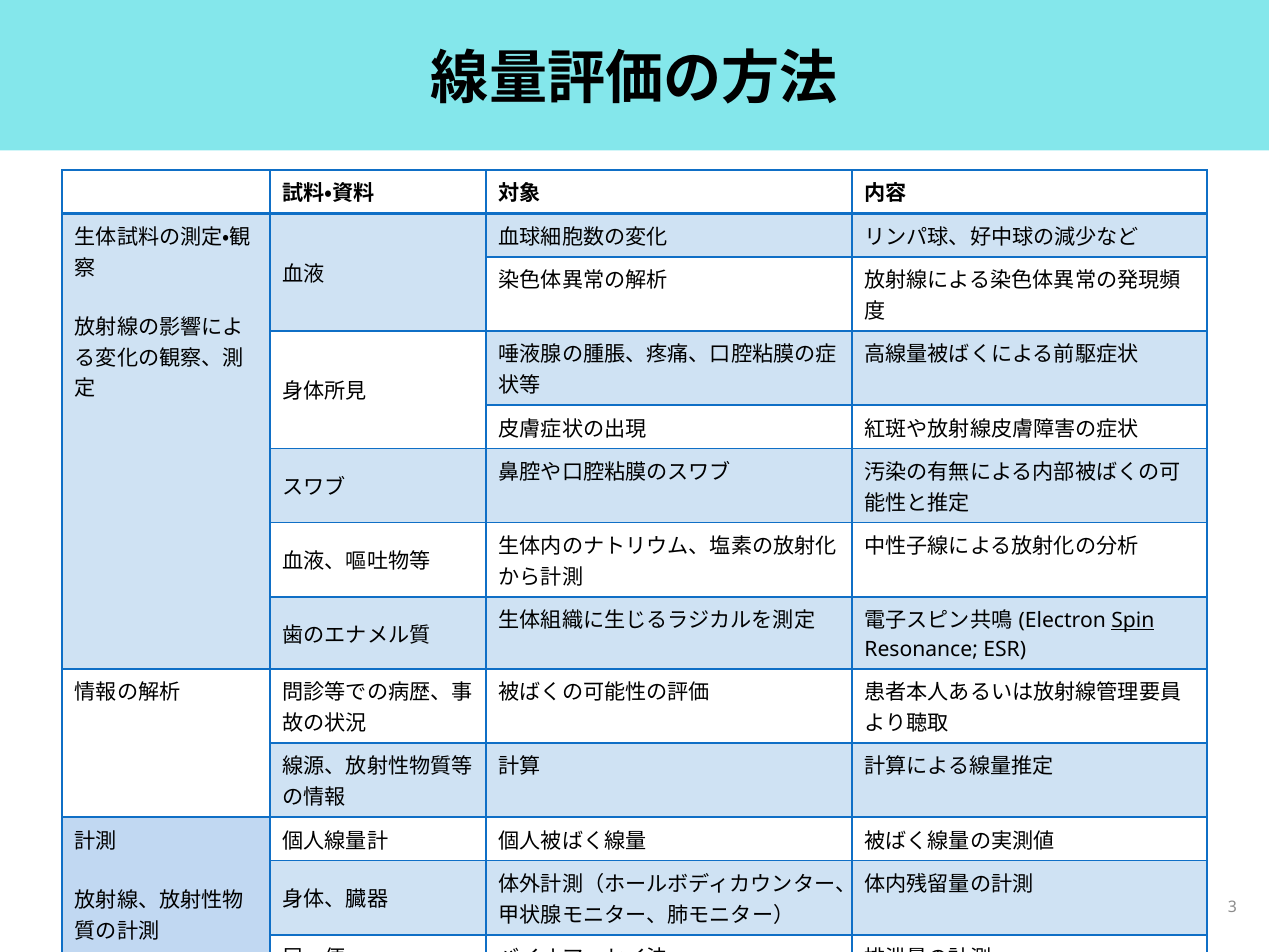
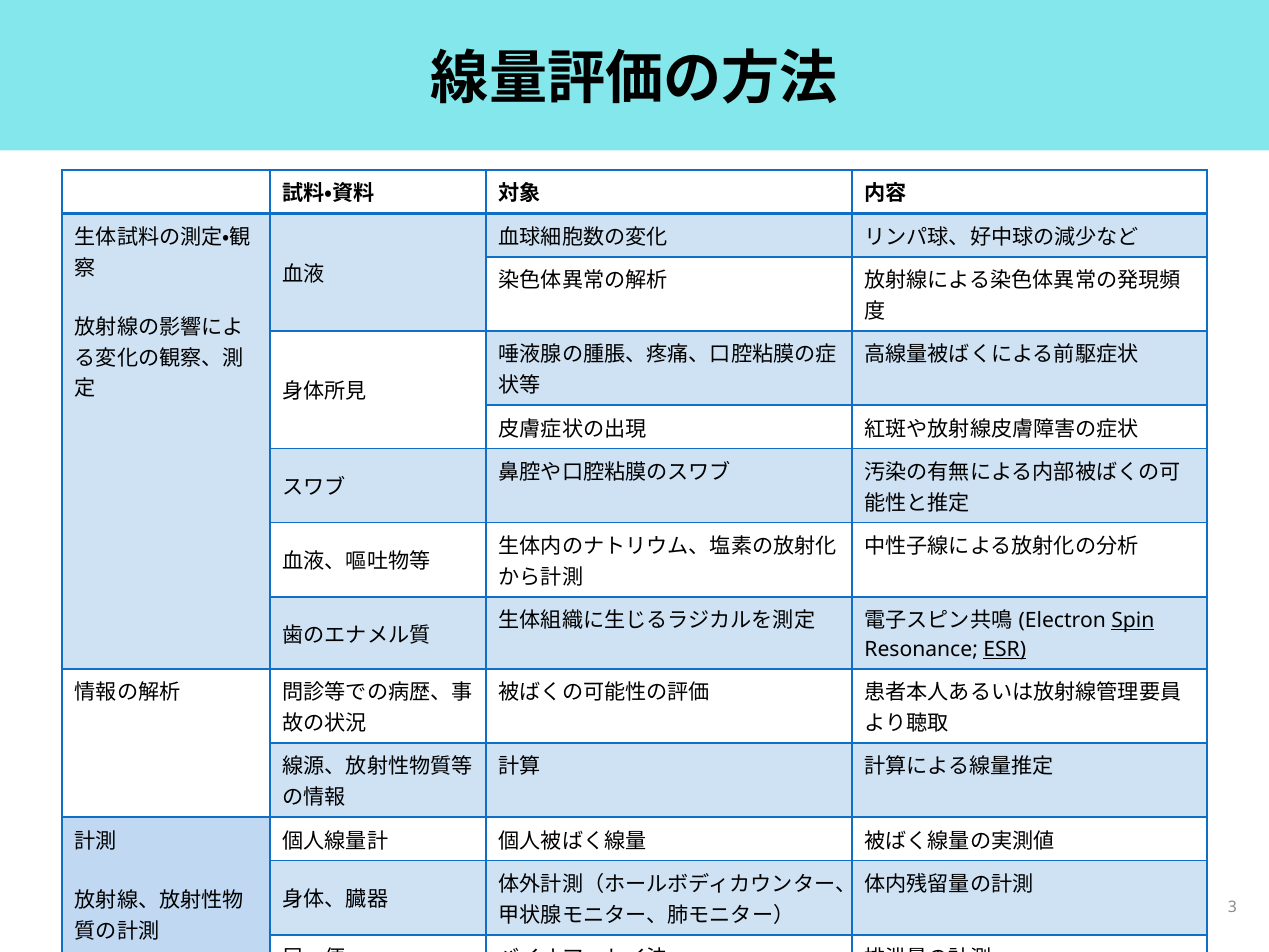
ESR underline: none -> present
